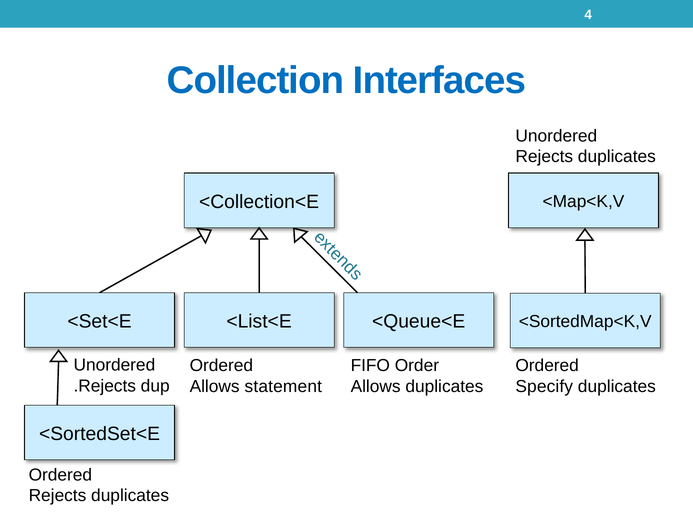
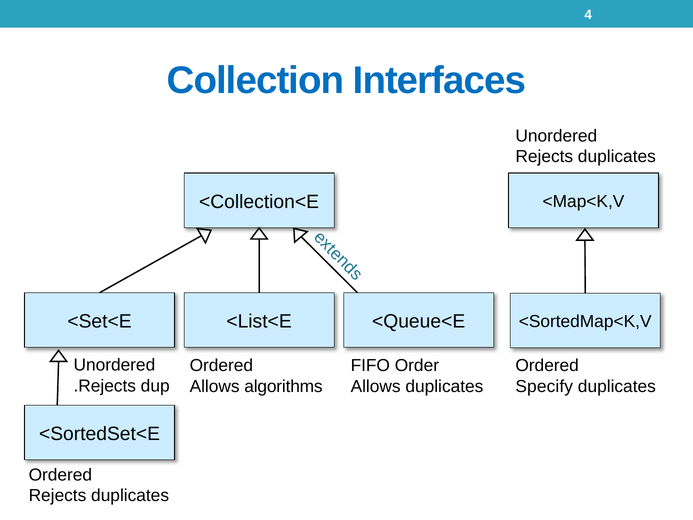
statement: statement -> algorithms
